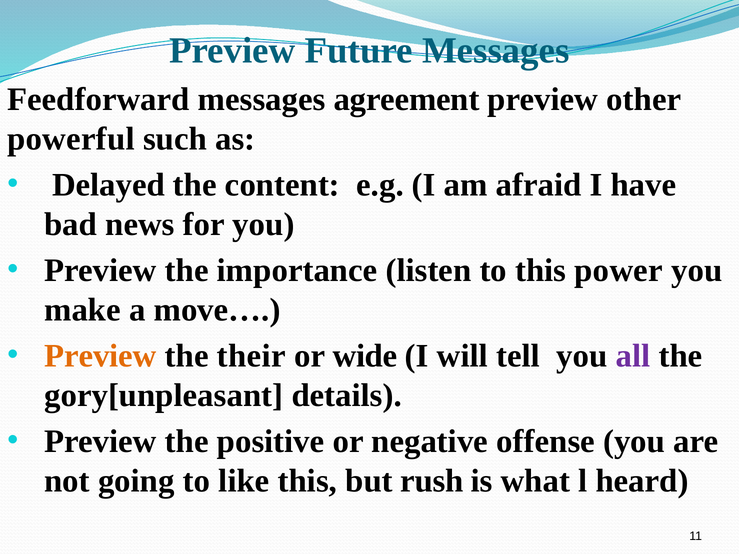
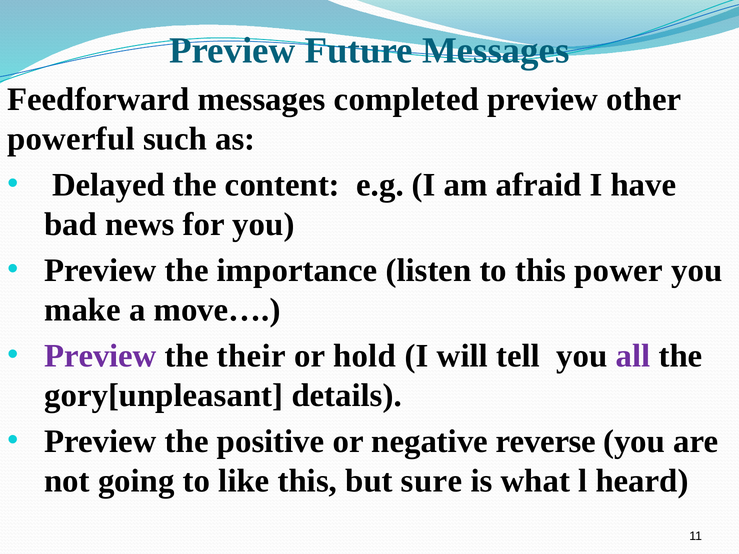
agreement: agreement -> completed
Preview at (100, 356) colour: orange -> purple
wide: wide -> hold
offense: offense -> reverse
rush: rush -> sure
